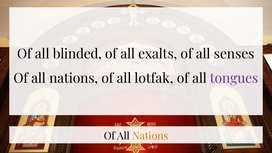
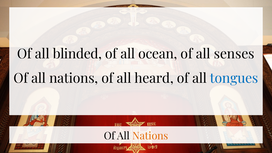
exalts: exalts -> ocean
lotfak: lotfak -> heard
tongues colour: purple -> blue
